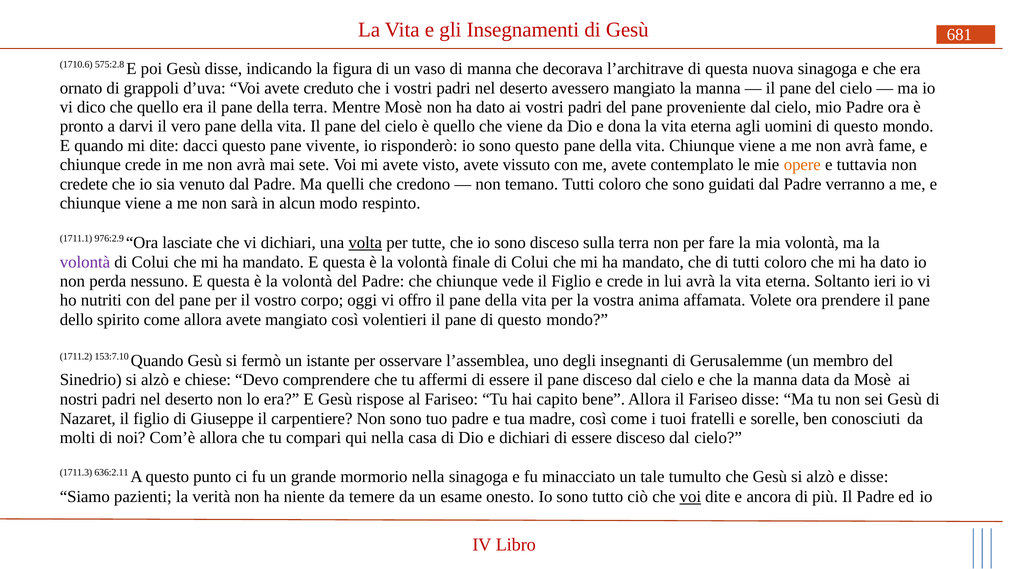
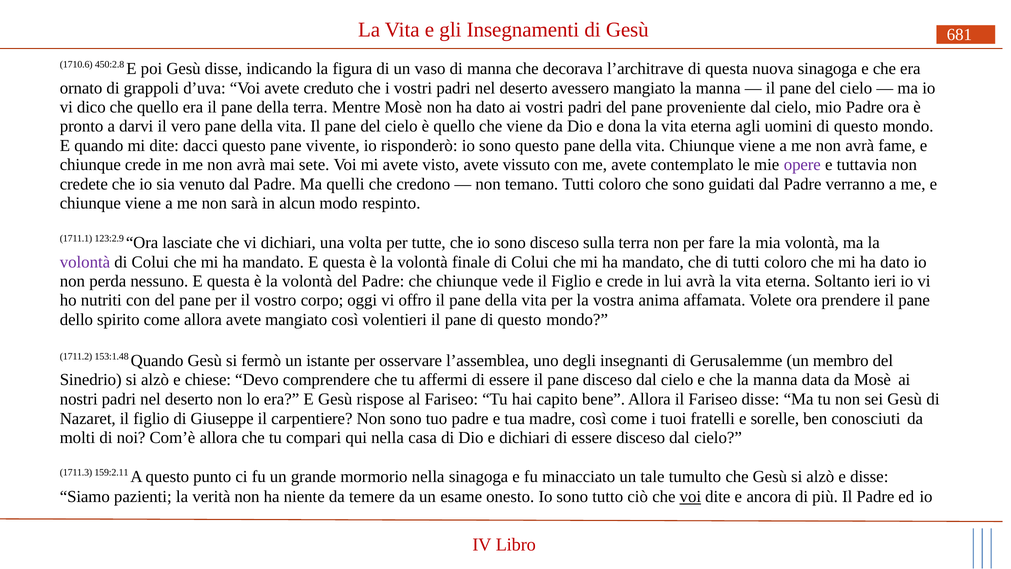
575:2.8: 575:2.8 -> 450:2.8
opere colour: orange -> purple
976:2.9: 976:2.9 -> 123:2.9
volta underline: present -> none
153:7.10: 153:7.10 -> 153:1.48
636:2.11: 636:2.11 -> 159:2.11
